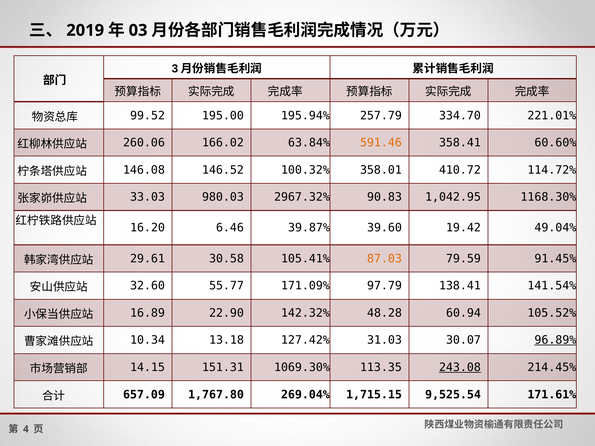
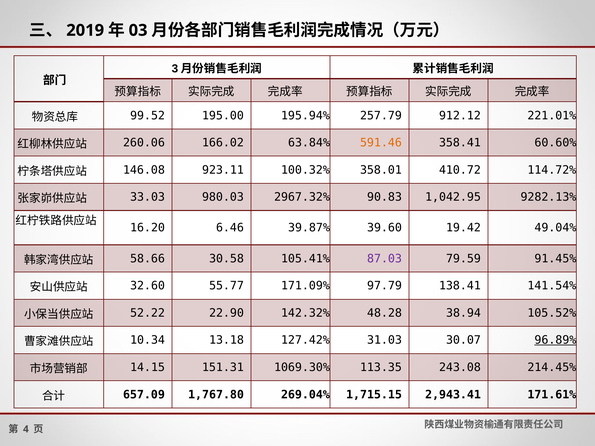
334.70: 334.70 -> 912.12
146.52: 146.52 -> 923.11
1168.30%: 1168.30% -> 9282.13%
29.61: 29.61 -> 58.66
87.03 colour: orange -> purple
16.89: 16.89 -> 52.22
60.94: 60.94 -> 38.94
243.08 underline: present -> none
9,525.54: 9,525.54 -> 2,943.41
